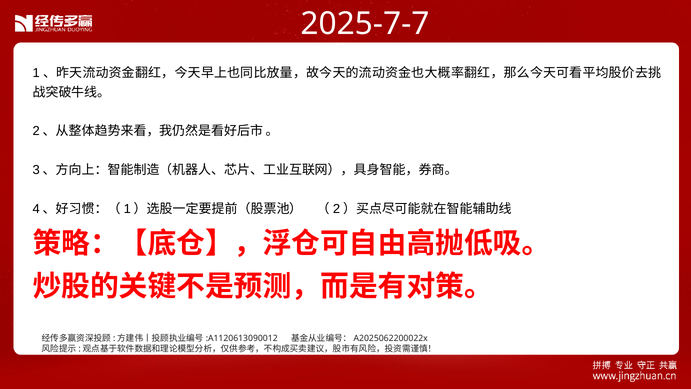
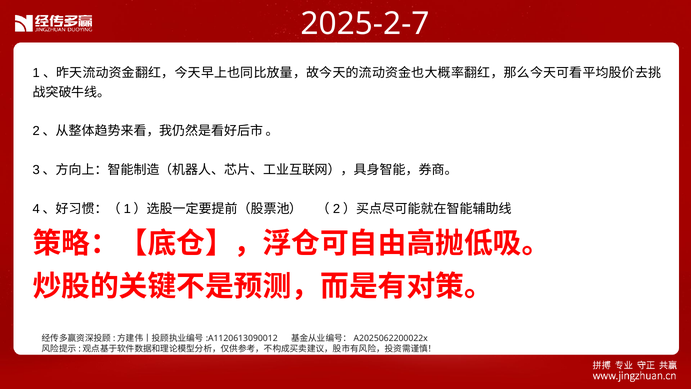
2025-7-7: 2025-7-7 -> 2025-2-7
